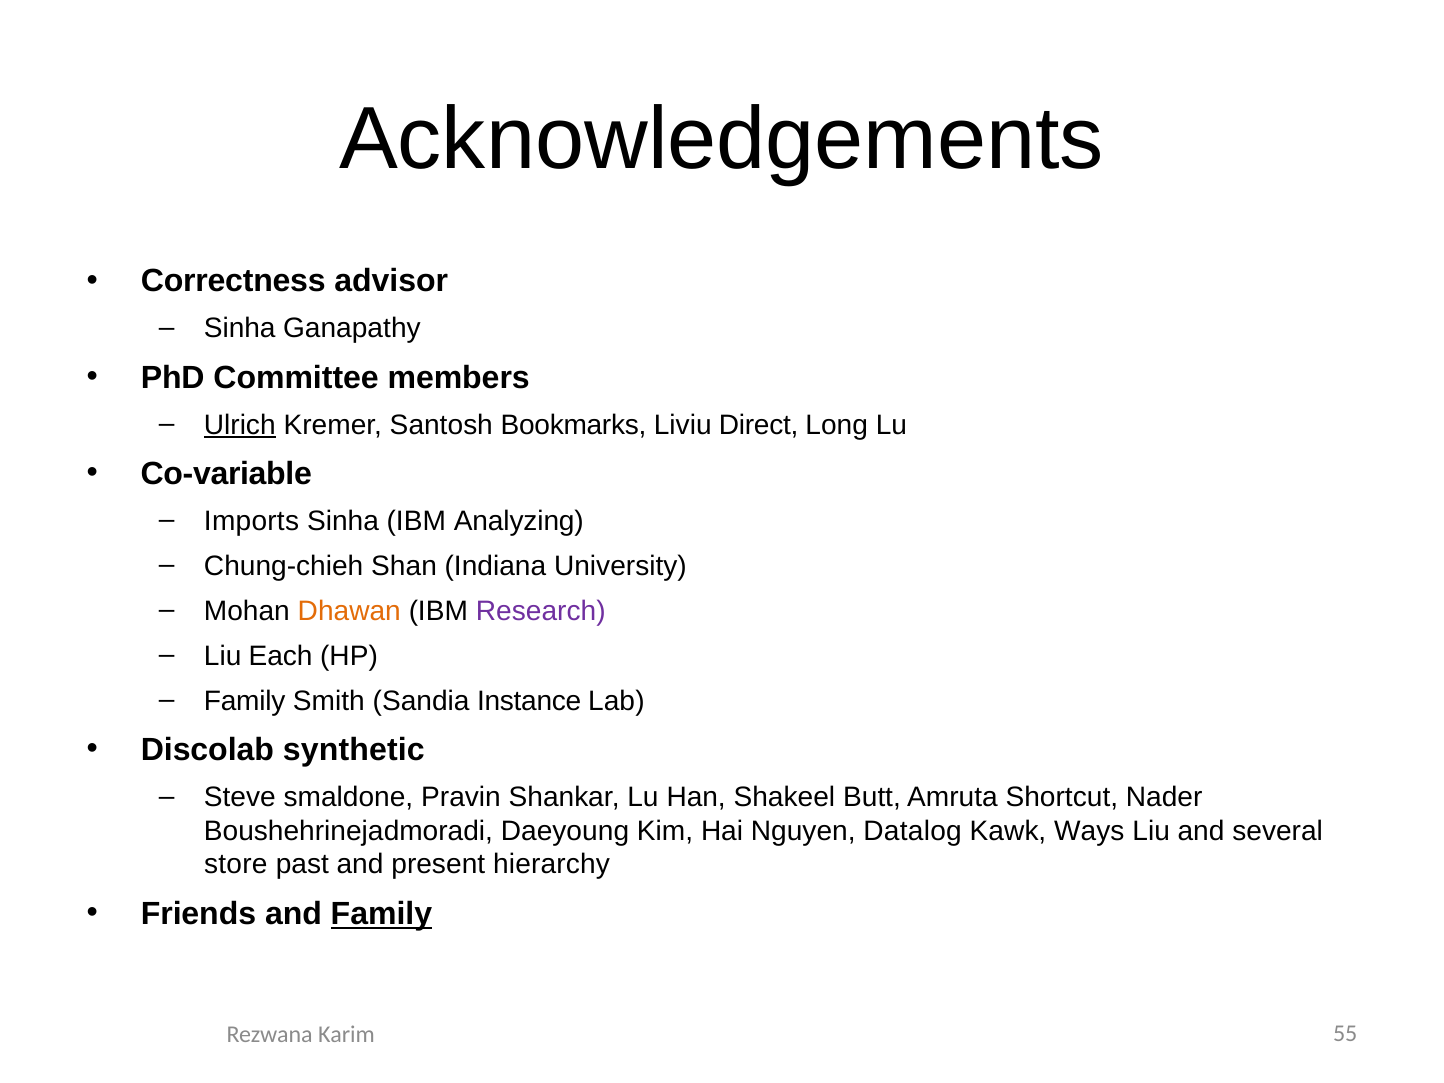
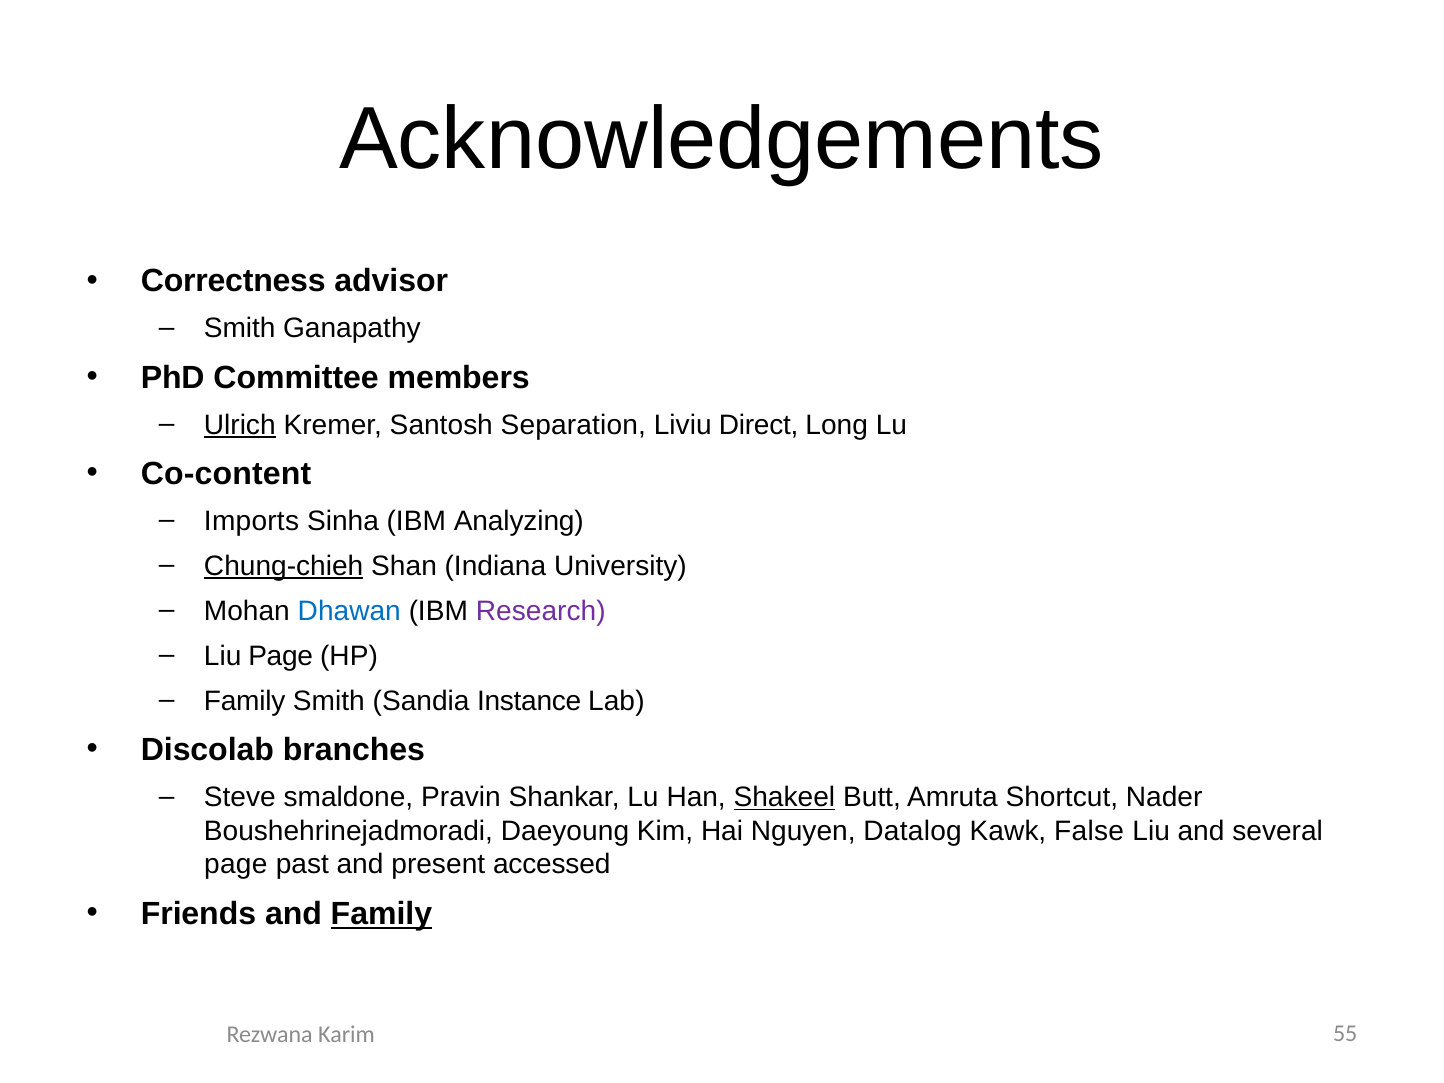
Sinha at (240, 328): Sinha -> Smith
Bookmarks: Bookmarks -> Separation
Co-variable: Co-variable -> Co-content
Chung-chieh underline: none -> present
Dhawan colour: orange -> blue
Liu Each: Each -> Page
synthetic: synthetic -> branches
Shakeel underline: none -> present
Ways: Ways -> False
store at (236, 865): store -> page
hierarchy: hierarchy -> accessed
